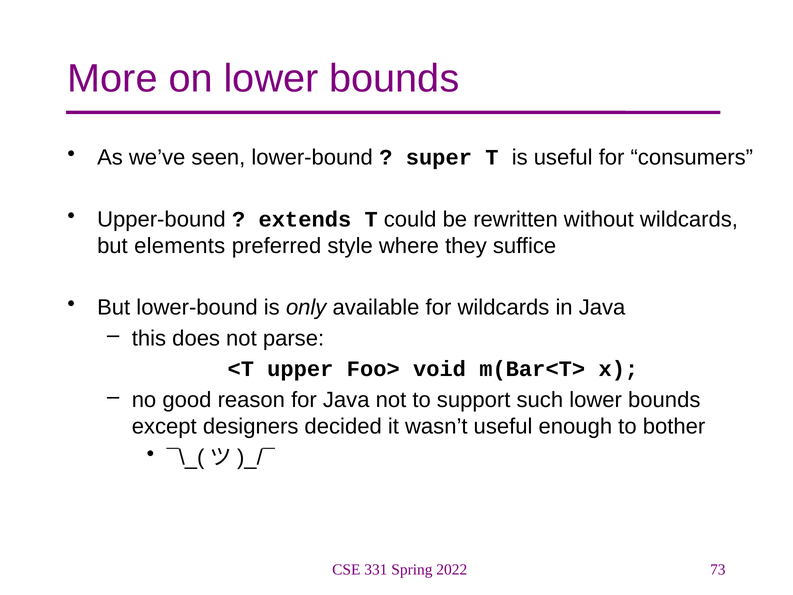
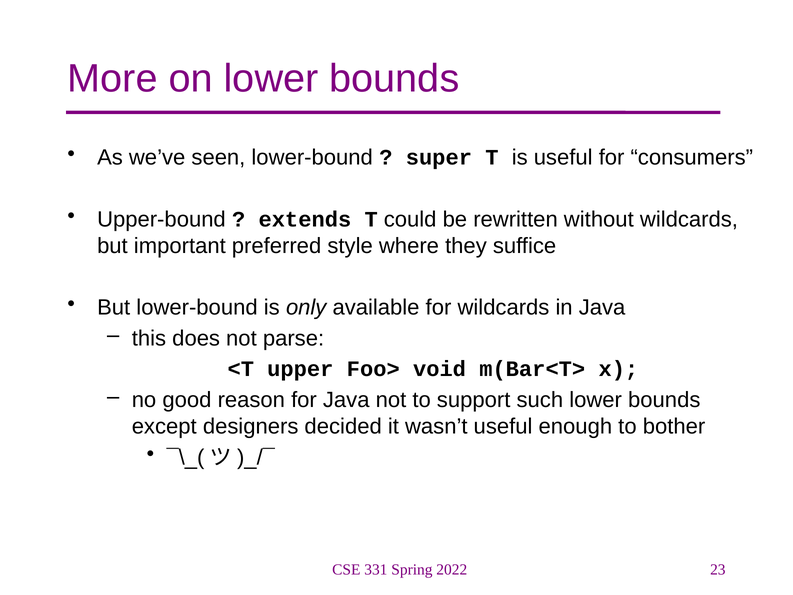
elements: elements -> important
73: 73 -> 23
